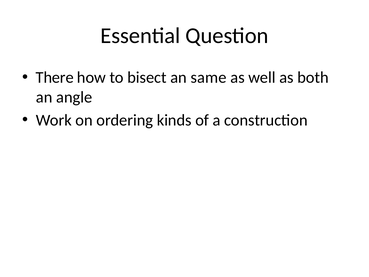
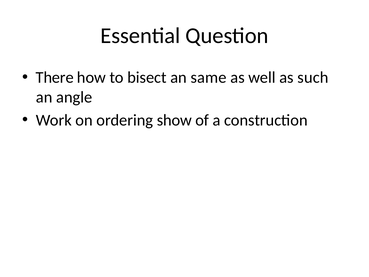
both: both -> such
kinds: kinds -> show
